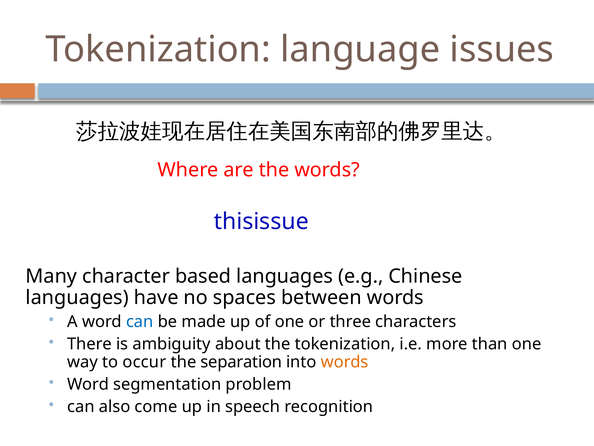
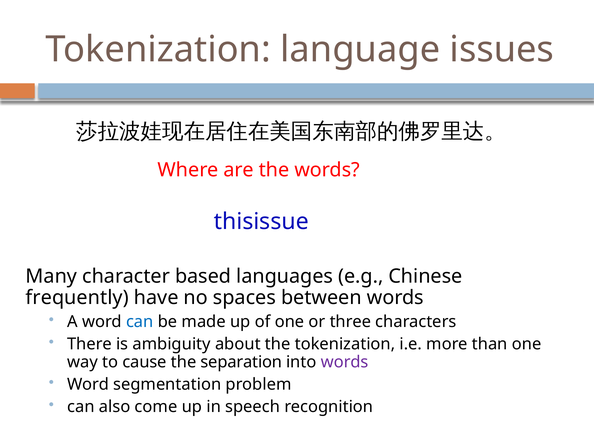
languages at (77, 297): languages -> frequently
occur: occur -> cause
words at (345, 362) colour: orange -> purple
